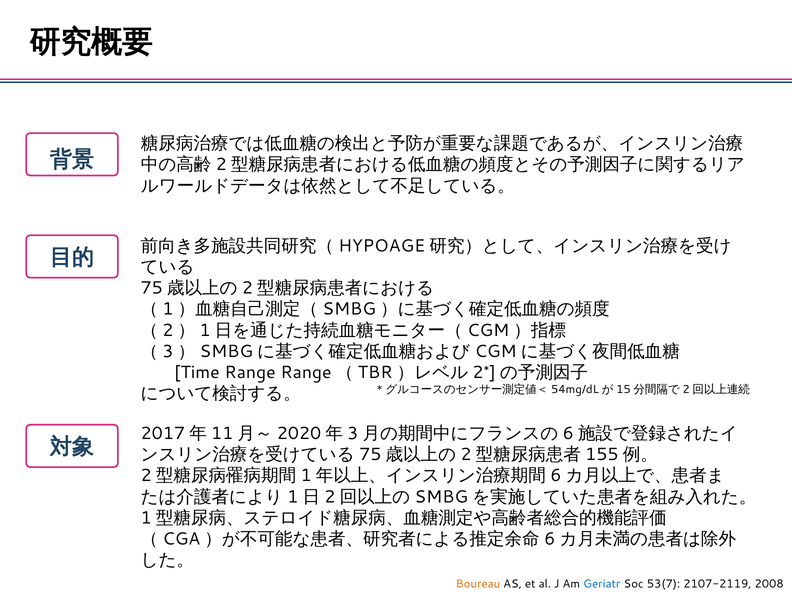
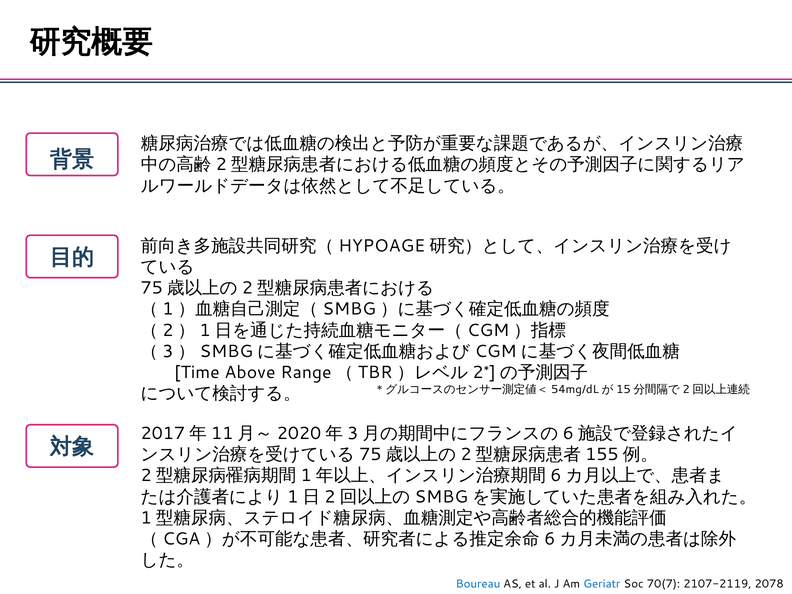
Range: Range -> Above
Boureau colour: orange -> blue
53(7: 53(7 -> 70(7
2008: 2008 -> 2078
